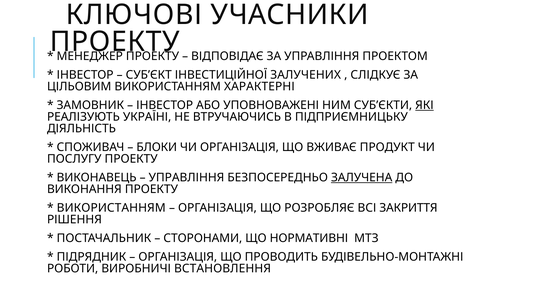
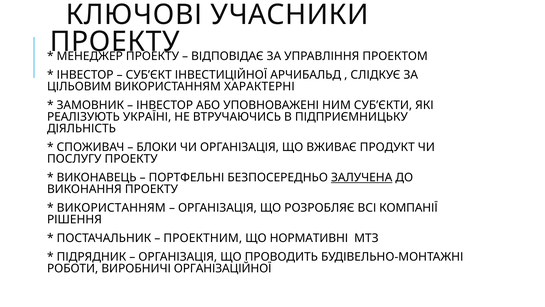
ЗАЛУЧЕНИХ: ЗАЛУЧЕНИХ -> АРЧИБАЛЬД
ЯКІ underline: present -> none
УПРАВЛІННЯ at (186, 177): УПРАВЛІННЯ -> ПОРТФЕЛЬНІ
ЗАКРИТТЯ: ЗАКРИТТЯ -> КОМПАНІЇ
СТОРОНАМИ: СТОРОНАМИ -> ПРОЕКТНИМ
ВСТАНОВЛЕННЯ: ВСТАНОВЛЕННЯ -> ОРГАНІЗАЦІЙНОЇ
